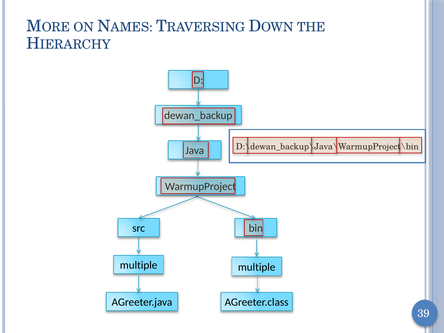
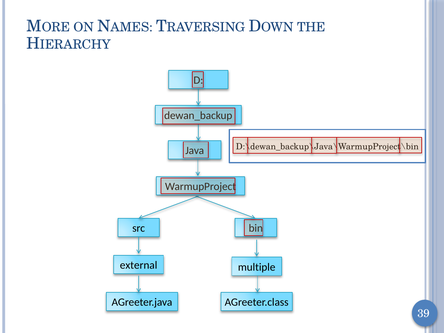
multiple at (139, 265): multiple -> external
